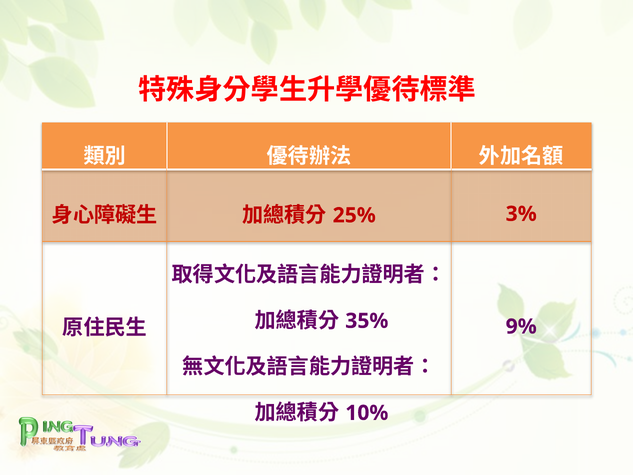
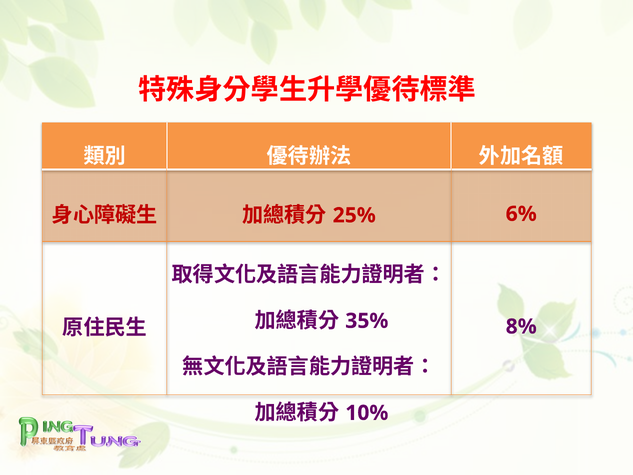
3%: 3% -> 6%
9%: 9% -> 8%
